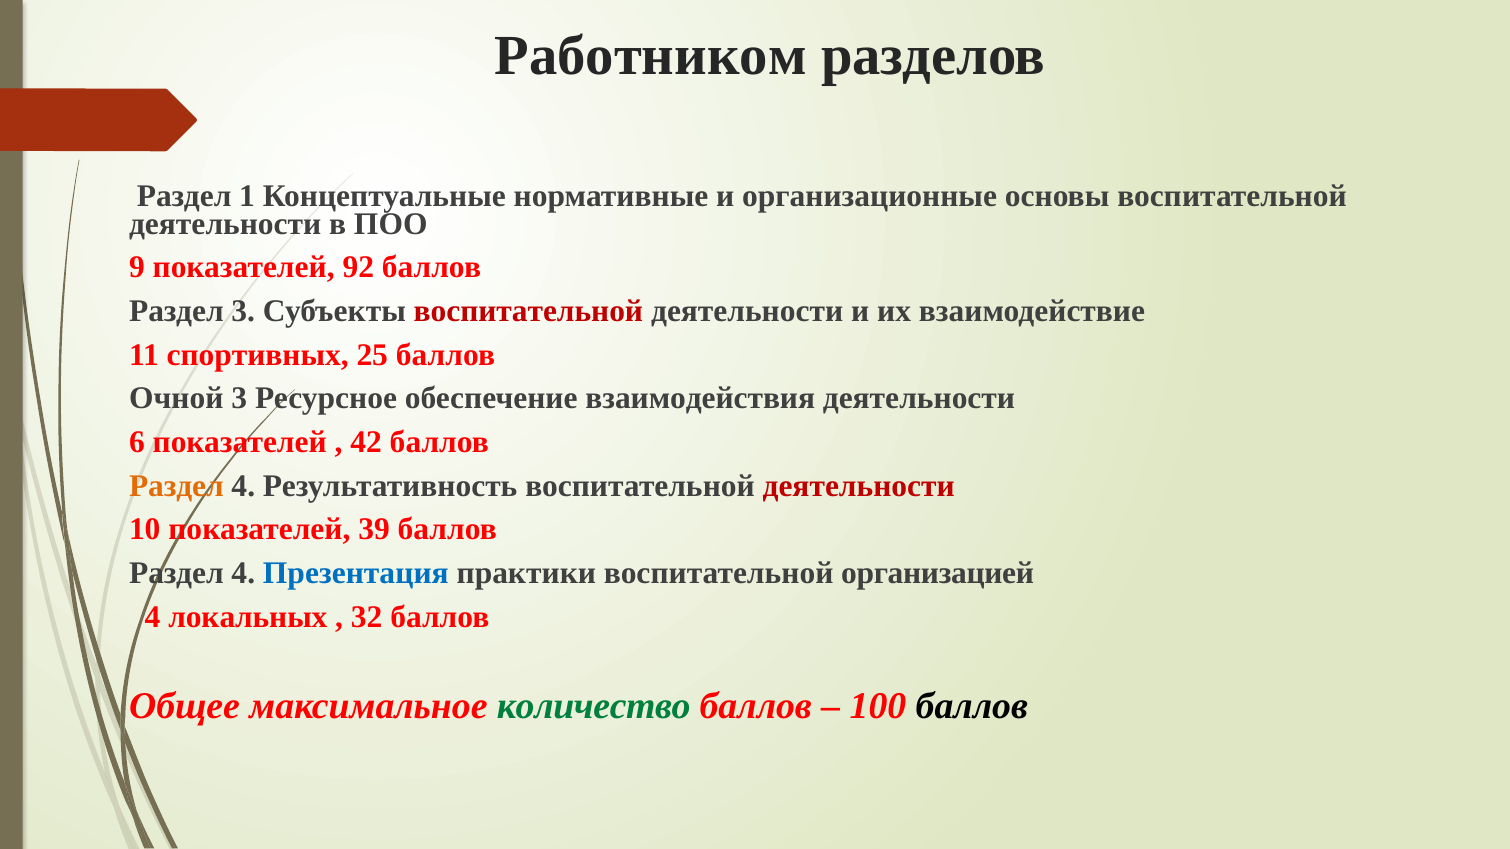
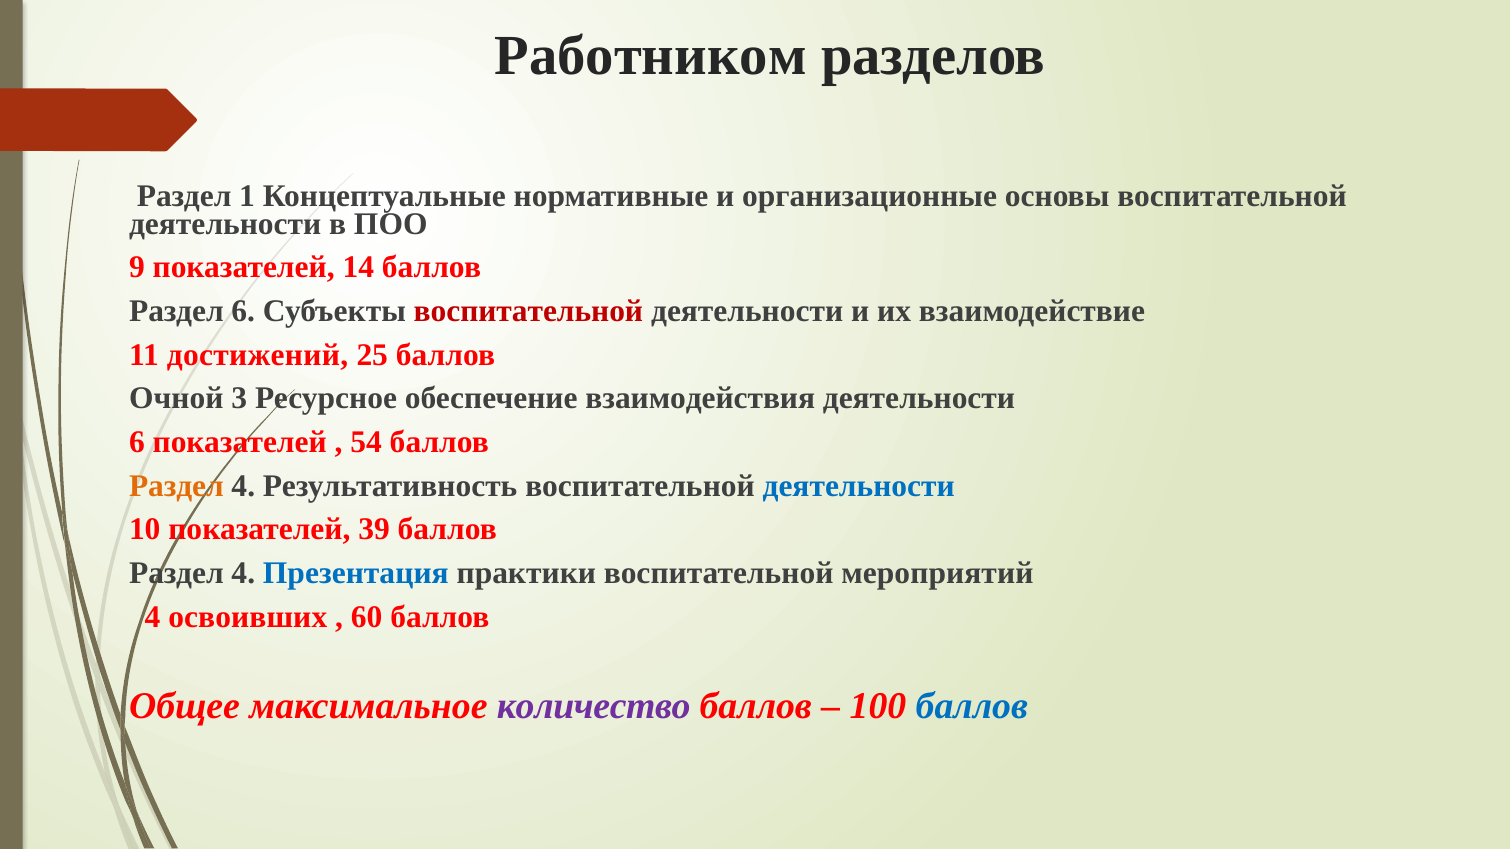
92: 92 -> 14
Раздел 3: 3 -> 6
спортивных: спортивных -> достижений
42: 42 -> 54
деятельности at (859, 486) colour: red -> blue
организацией: организацией -> мероприятий
локальных: локальных -> освоивших
32: 32 -> 60
количество colour: green -> purple
баллов at (972, 706) colour: black -> blue
